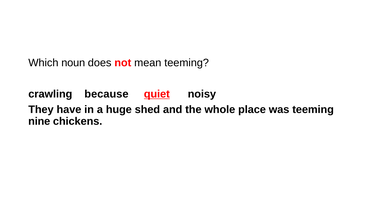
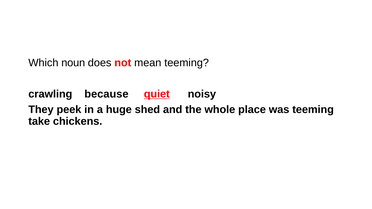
have: have -> peek
nine: nine -> take
